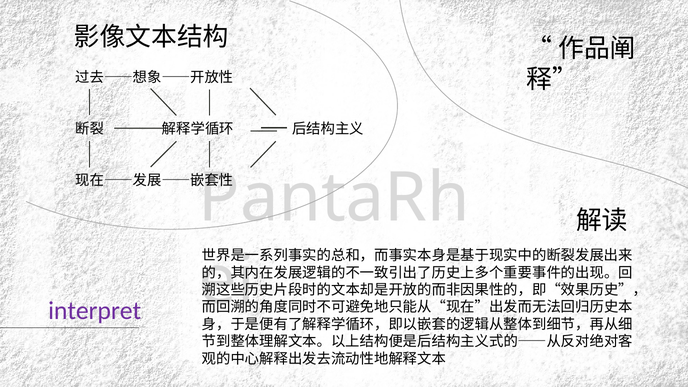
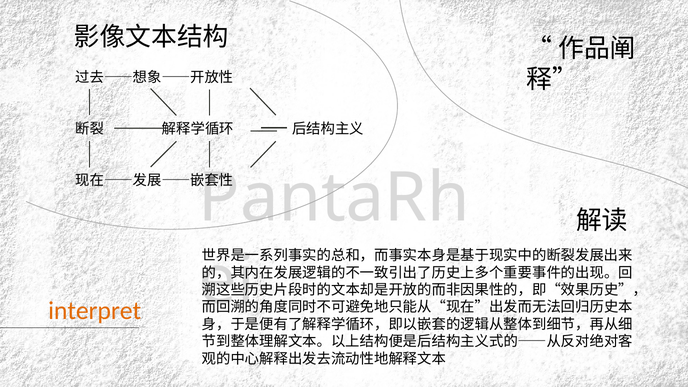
interpret colour: purple -> orange
